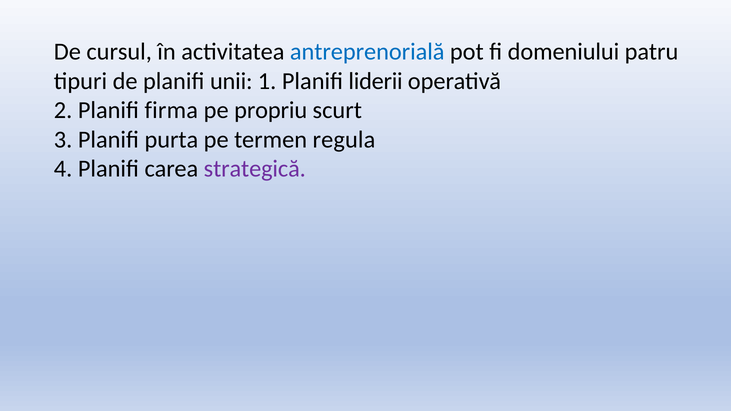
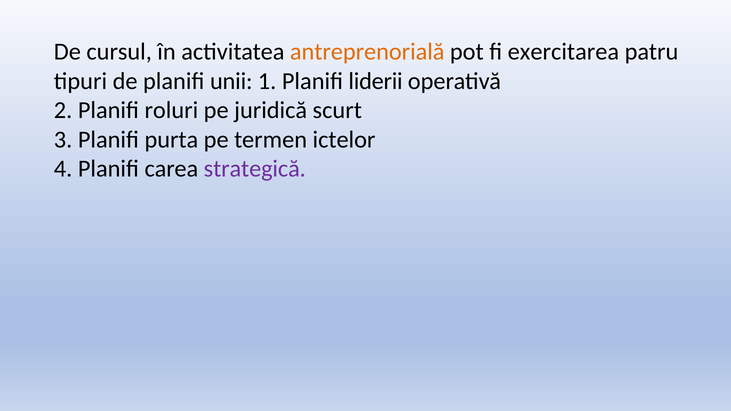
antreprenorială colour: blue -> orange
domeniului: domeniului -> exercitarea
firma: firma -> roluri
propriu: propriu -> juridică
regula: regula -> ictelor
